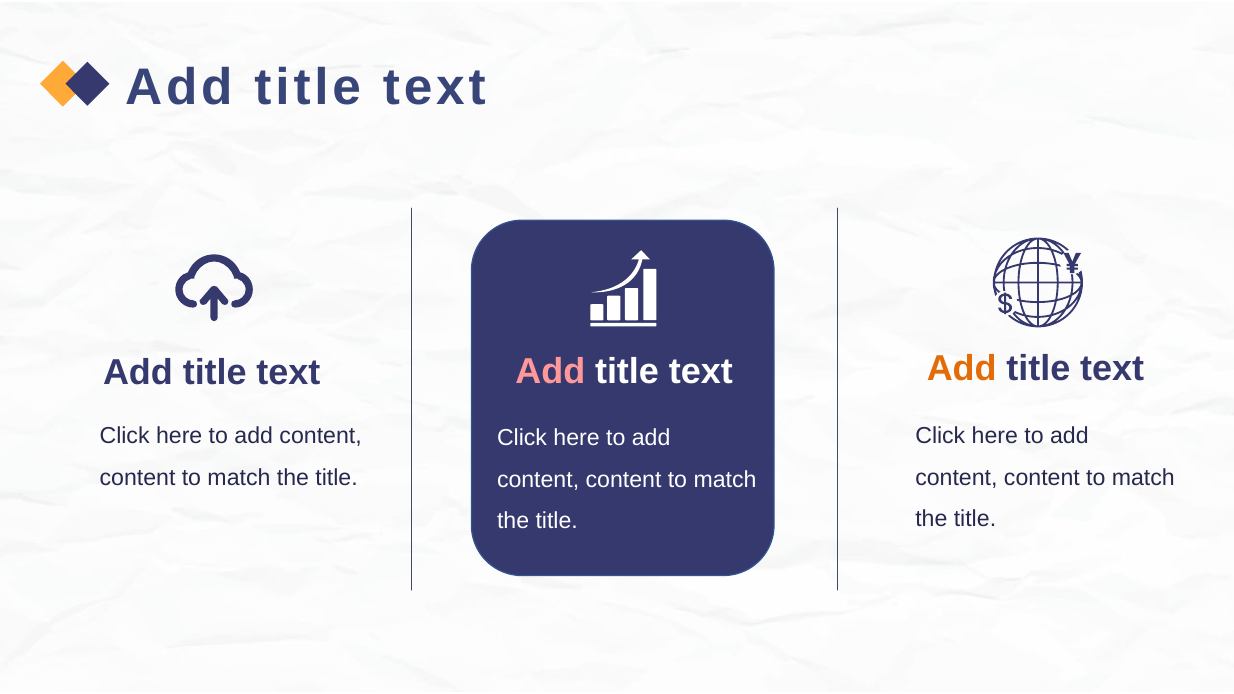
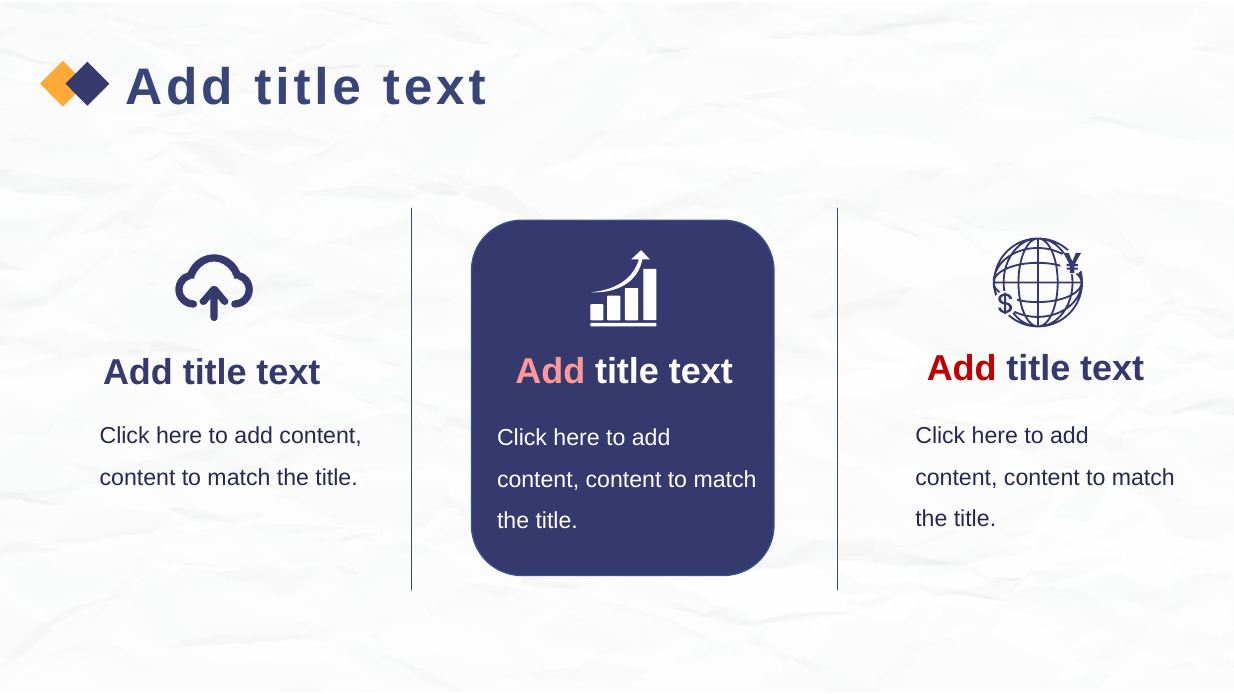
Add at (962, 368) colour: orange -> red
